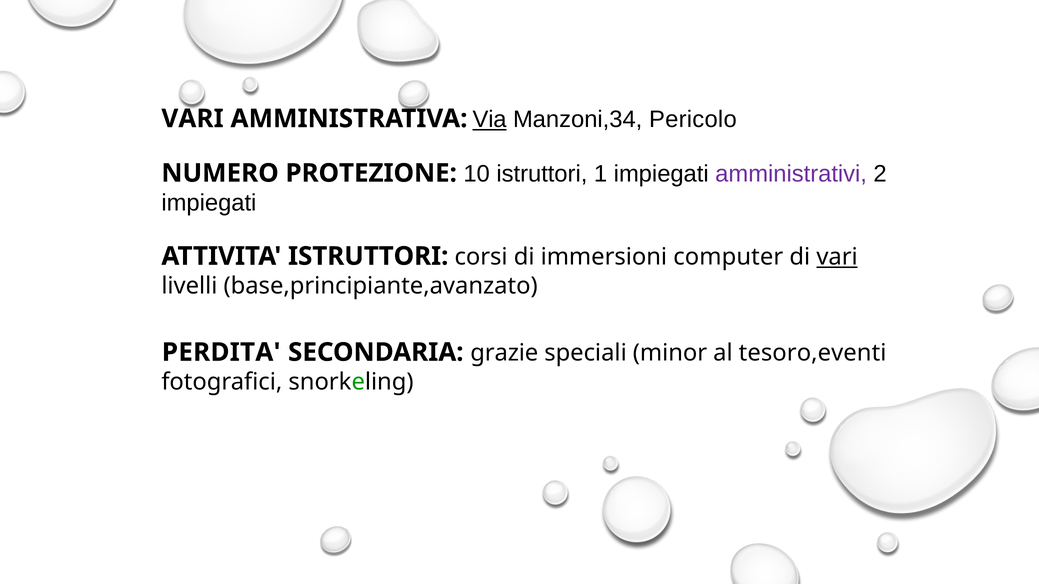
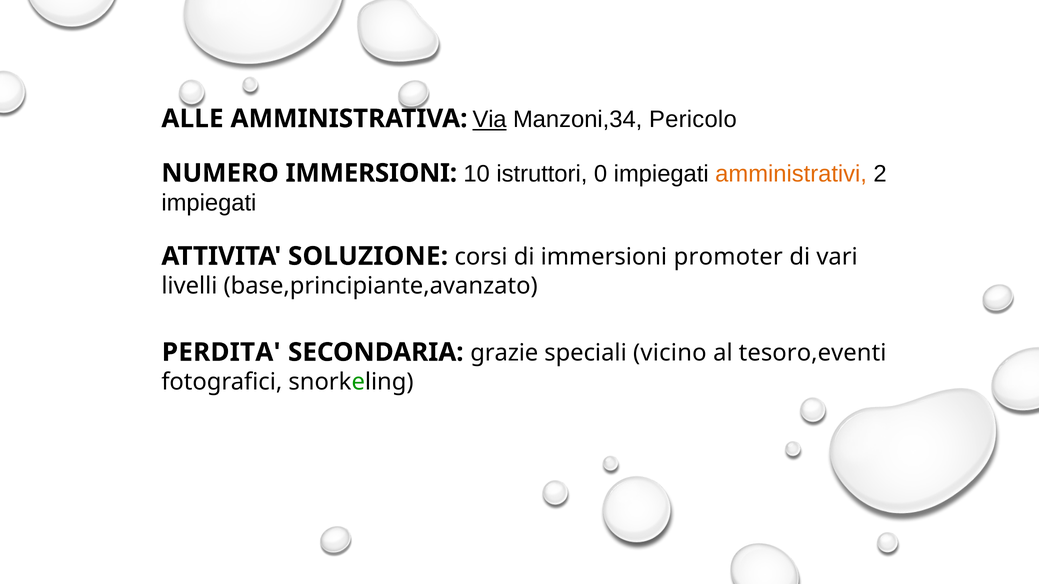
VARI at (193, 119): VARI -> ALLE
NUMERO PROTEZIONE: PROTEZIONE -> IMMERSIONI
1: 1 -> 0
amministrativi colour: purple -> orange
ATTIVITA ISTRUTTORI: ISTRUTTORI -> SOLUZIONE
computer: computer -> promoter
vari at (837, 257) underline: present -> none
minor: minor -> vicino
